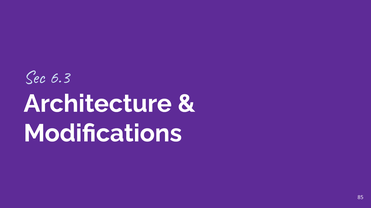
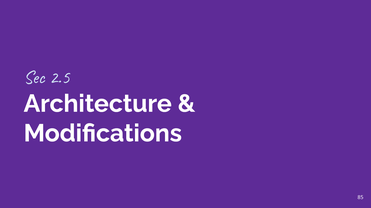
6.3: 6.3 -> 2.5
